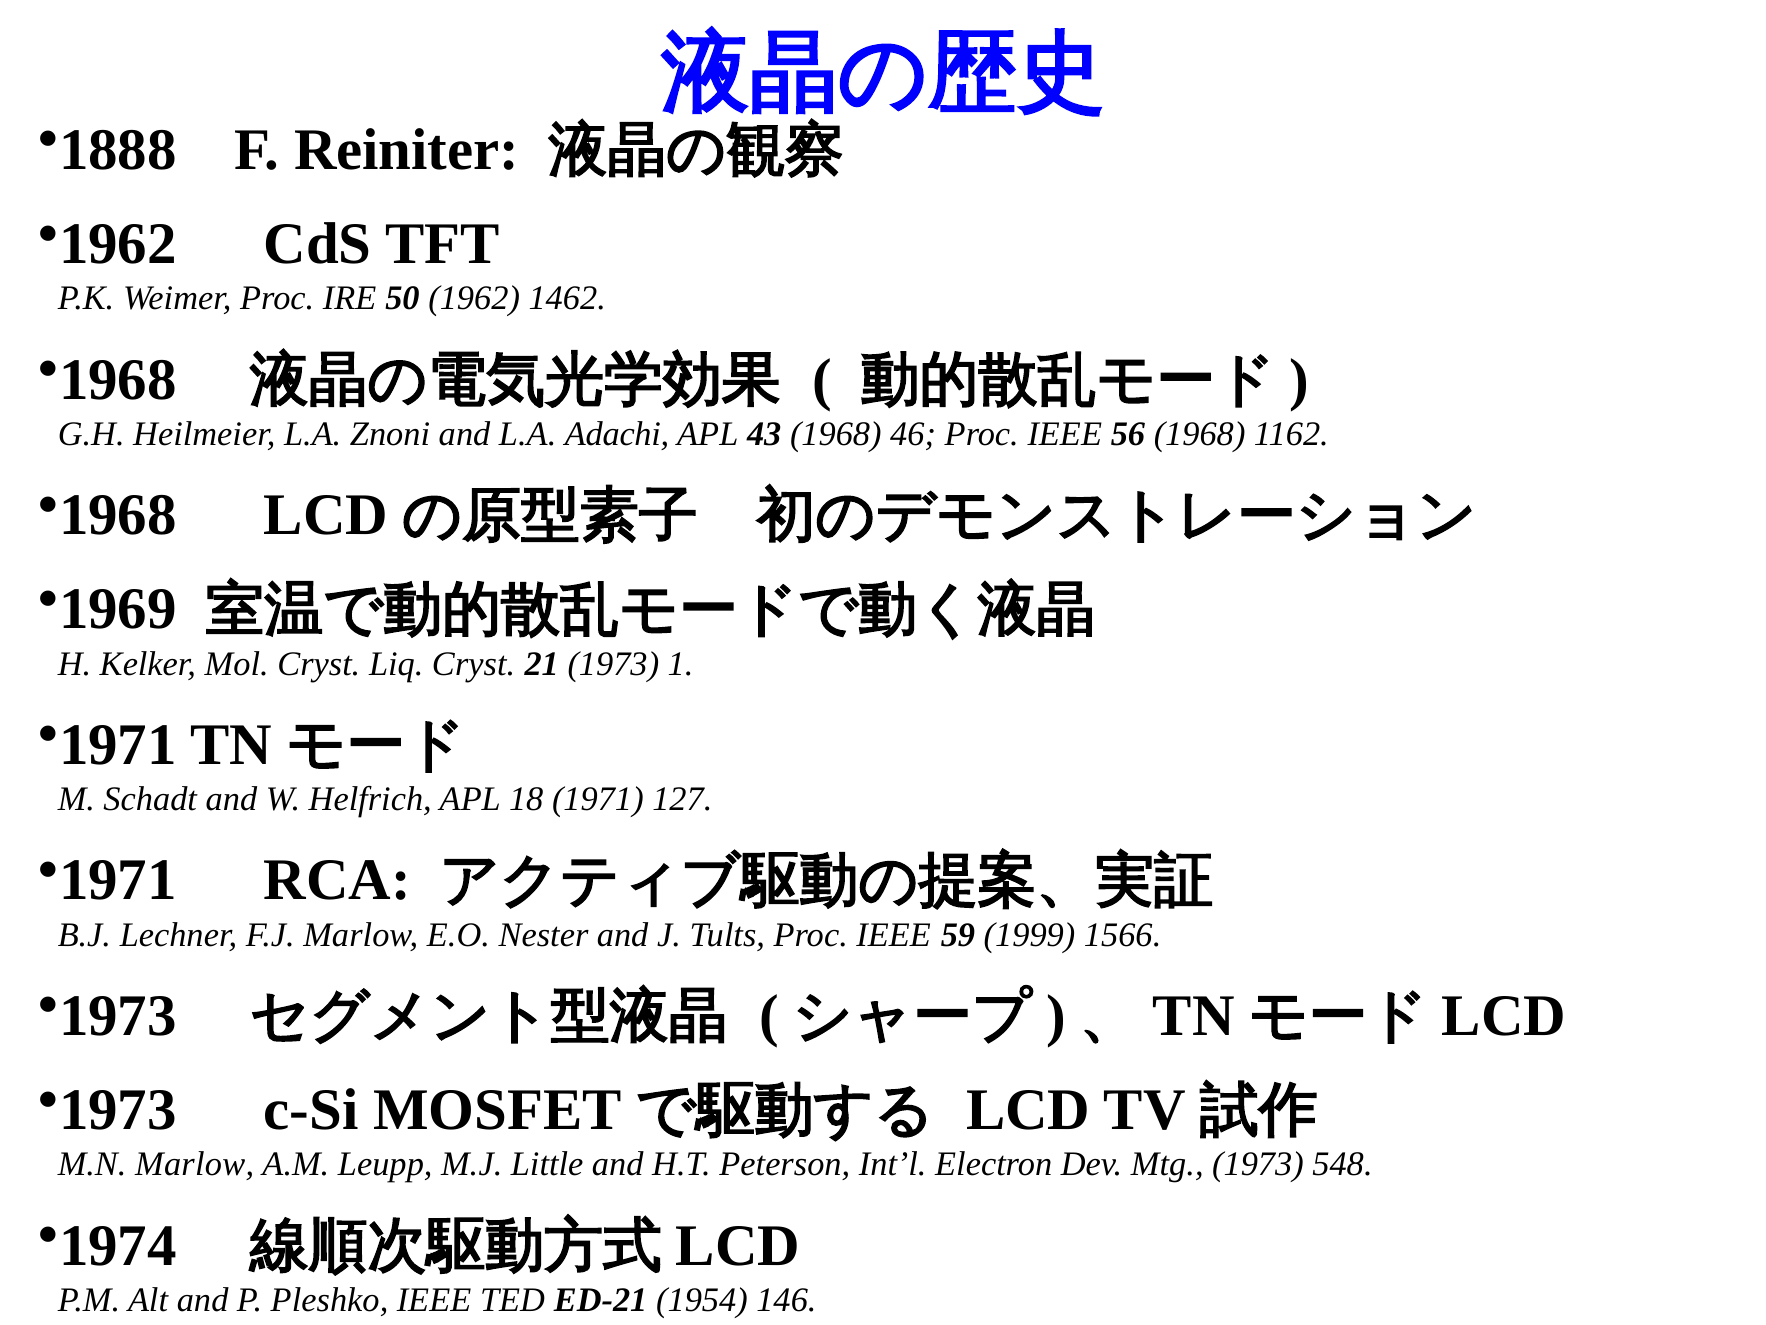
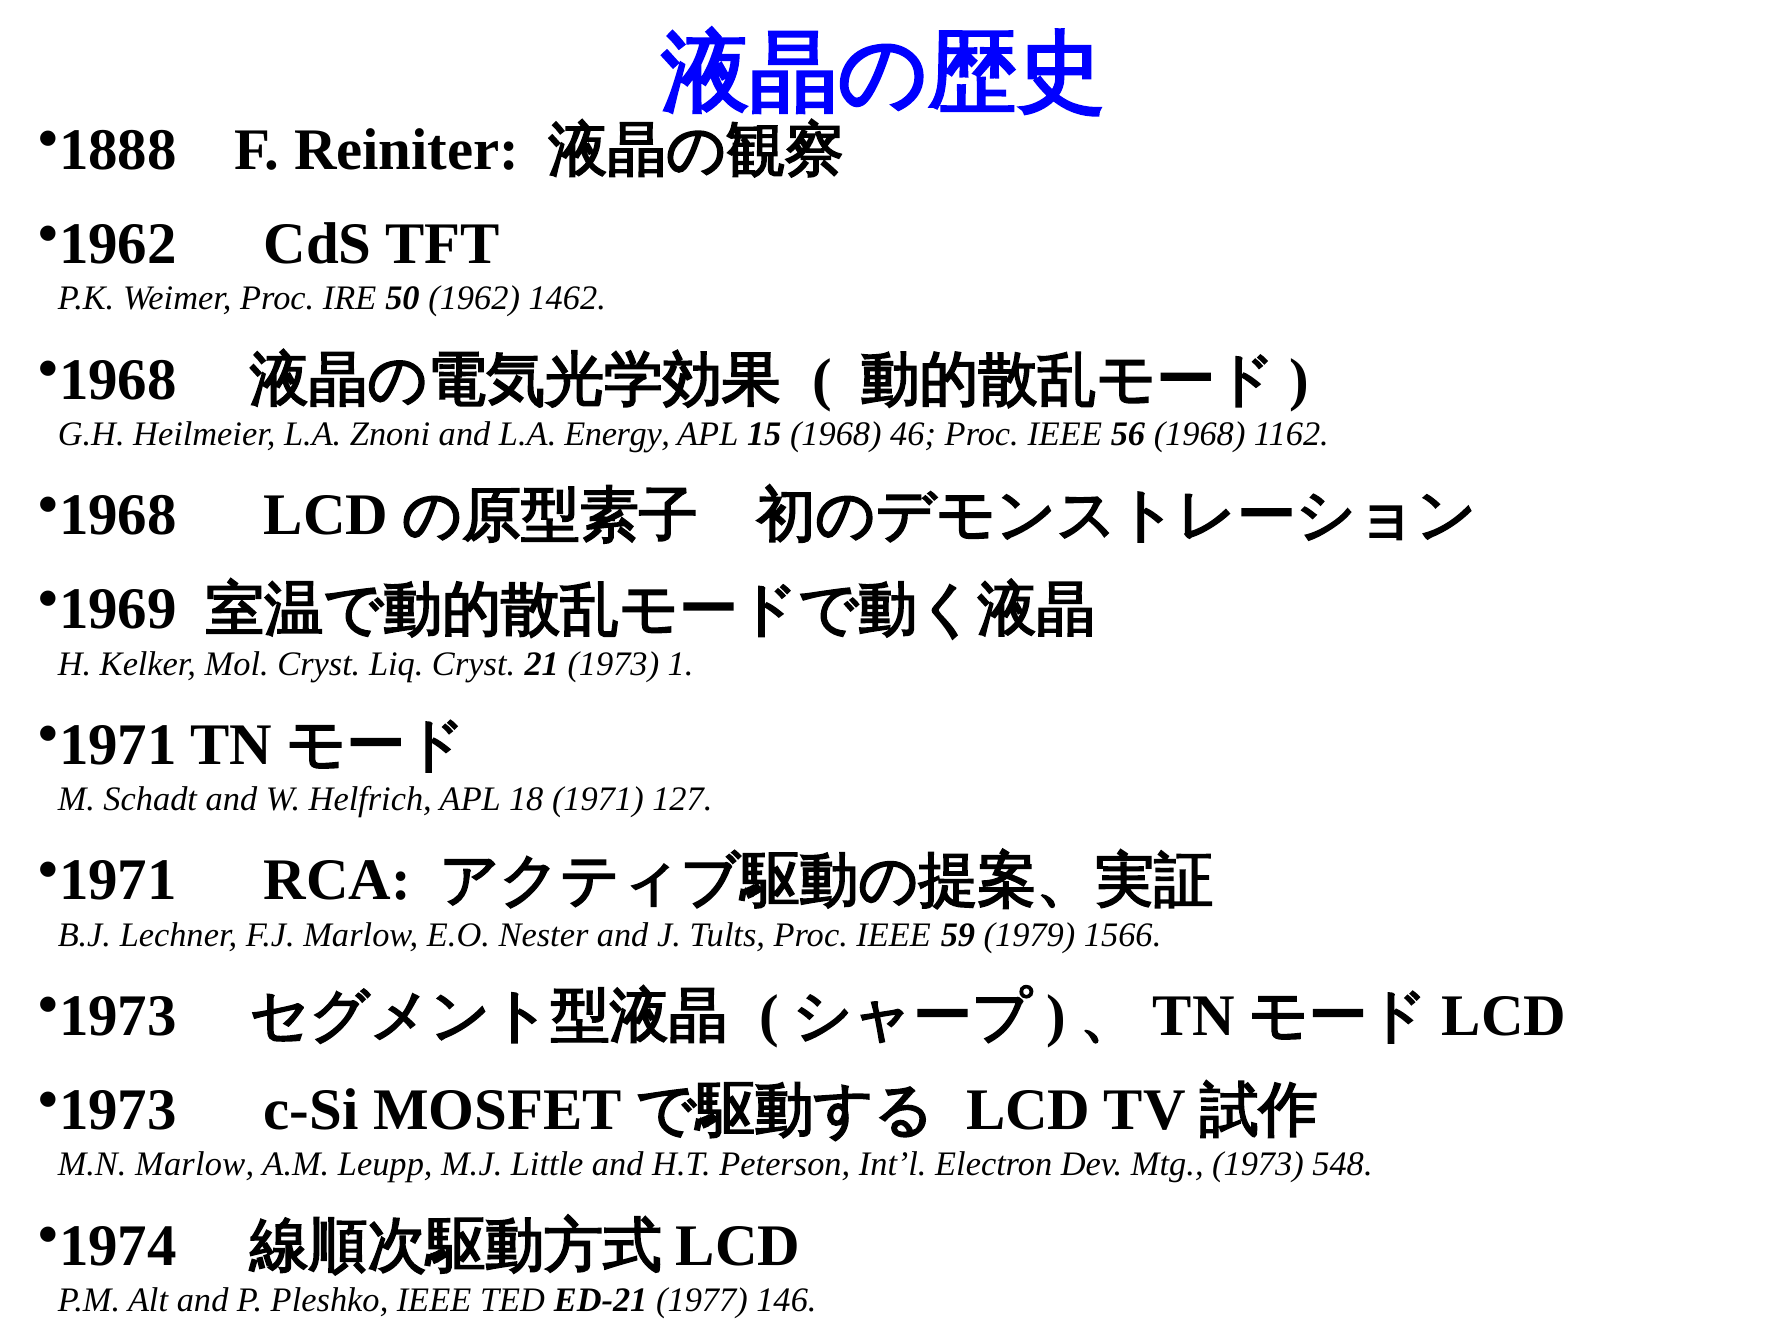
Adachi: Adachi -> Energy
43: 43 -> 15
1999: 1999 -> 1979
1954: 1954 -> 1977
